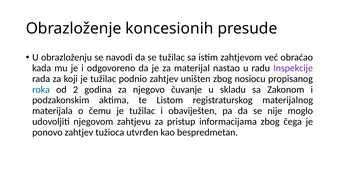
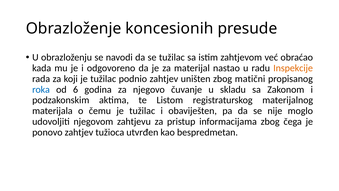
Inspekcije colour: purple -> orange
nosiocu: nosiocu -> matični
2: 2 -> 6
